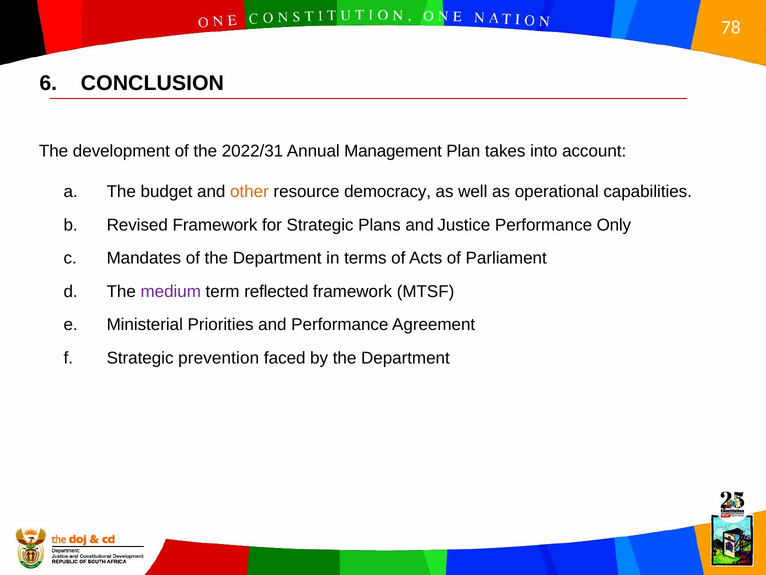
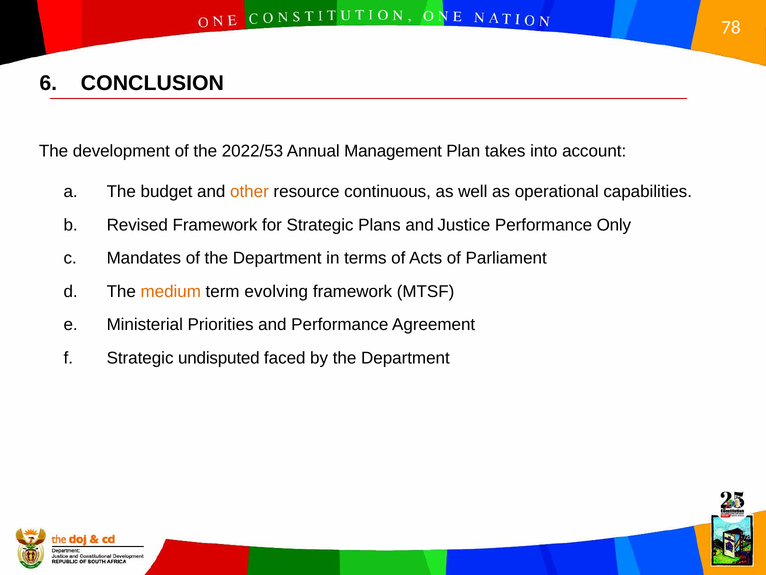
2022/31: 2022/31 -> 2022/53
democracy: democracy -> continuous
medium colour: purple -> orange
reflected: reflected -> evolving
prevention: prevention -> undisputed
